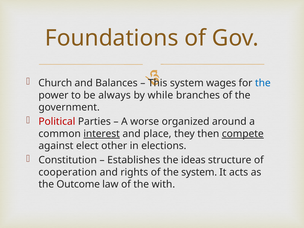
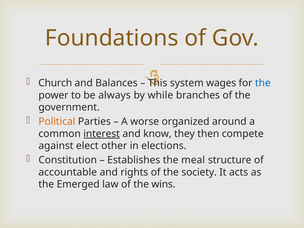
Political colour: red -> orange
place: place -> know
compete underline: present -> none
ideas: ideas -> meal
cooperation: cooperation -> accountable
the system: system -> society
Outcome: Outcome -> Emerged
with: with -> wins
